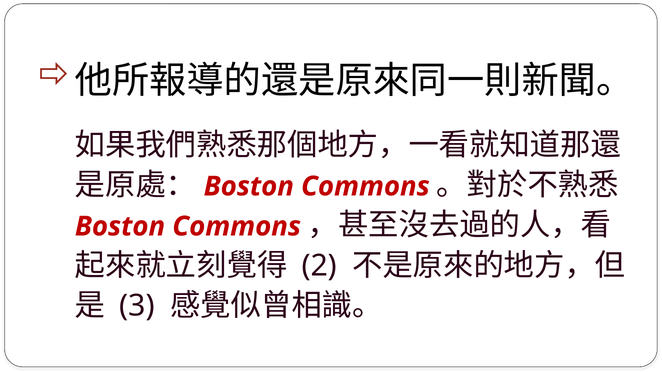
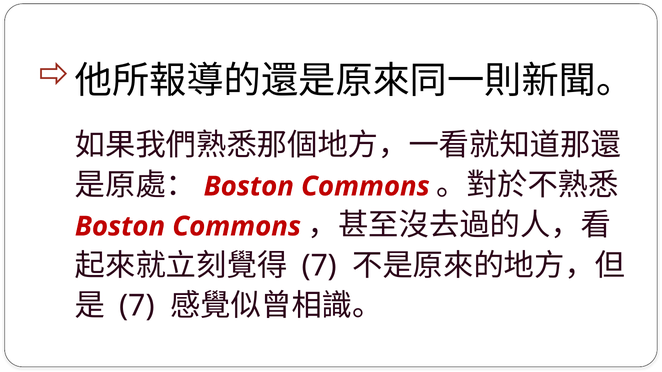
2 at (319, 266): 2 -> 7
3 at (137, 306): 3 -> 7
